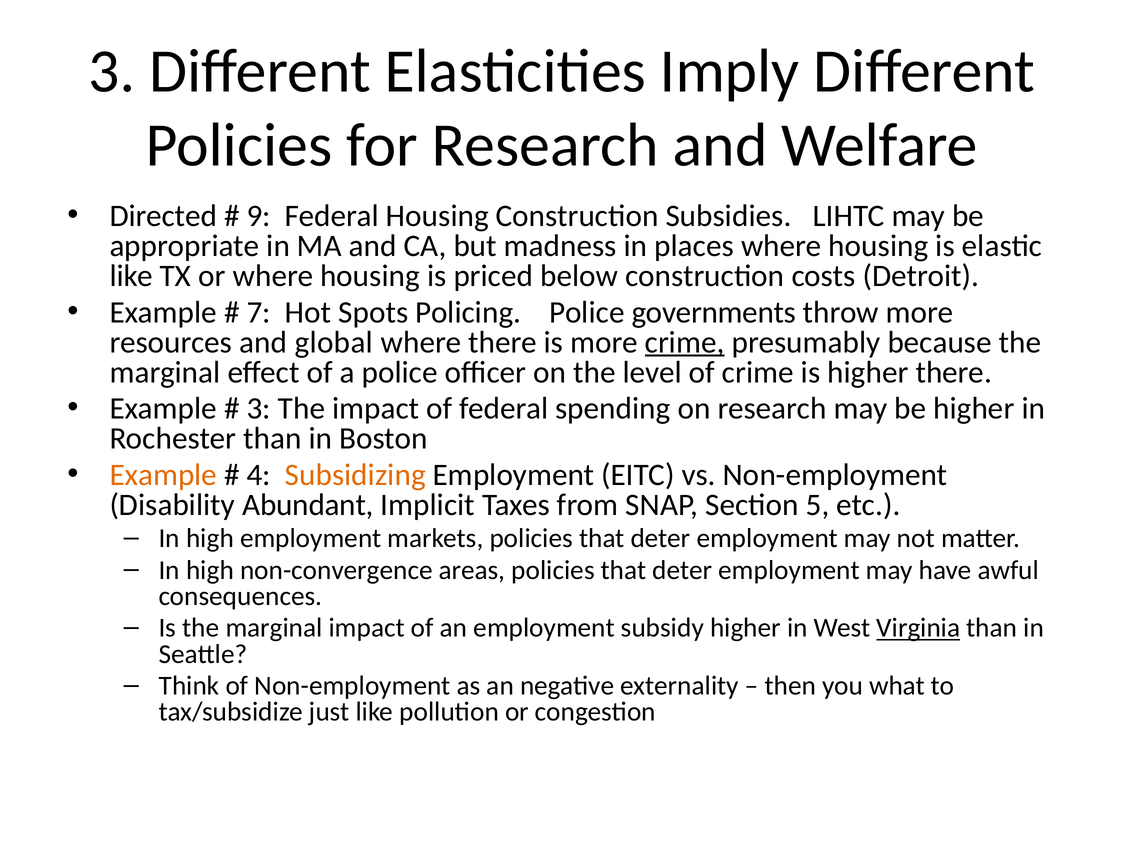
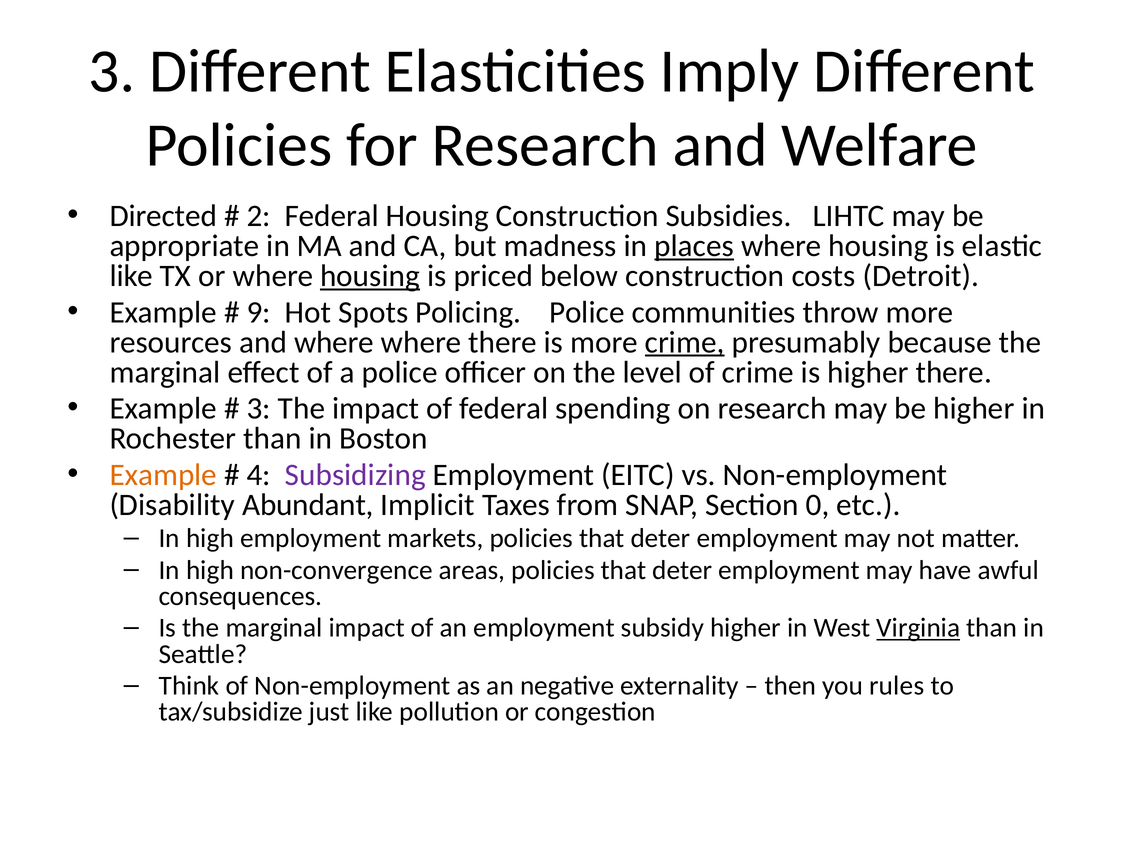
9: 9 -> 2
places underline: none -> present
housing at (370, 276) underline: none -> present
7: 7 -> 9
governments: governments -> communities
and global: global -> where
Subsidizing colour: orange -> purple
5: 5 -> 0
what: what -> rules
